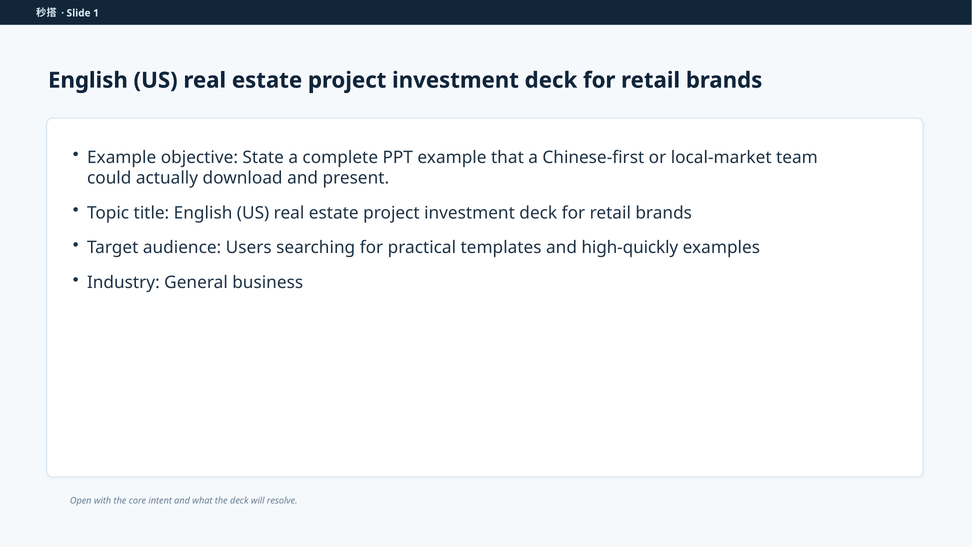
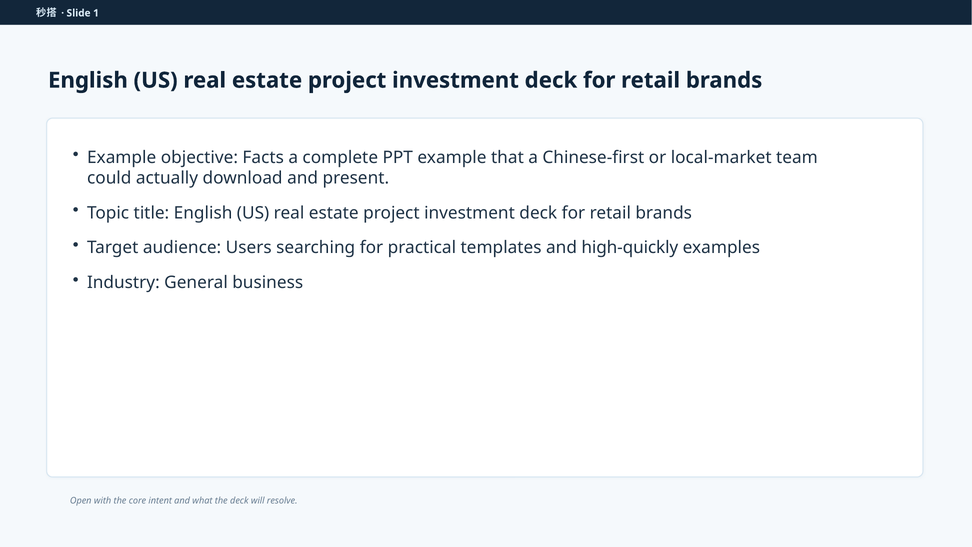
State: State -> Facts
